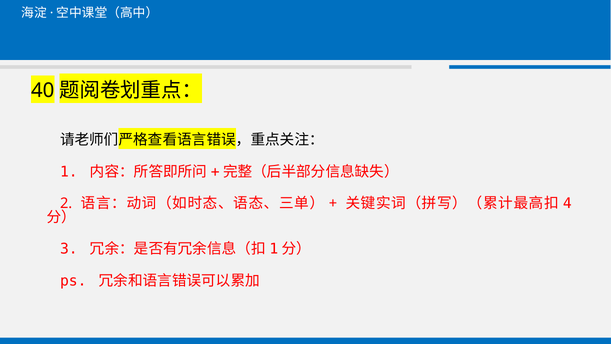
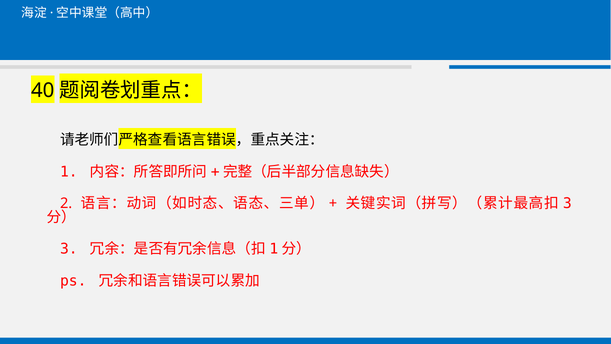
4 at (567, 203): 4 -> 3
